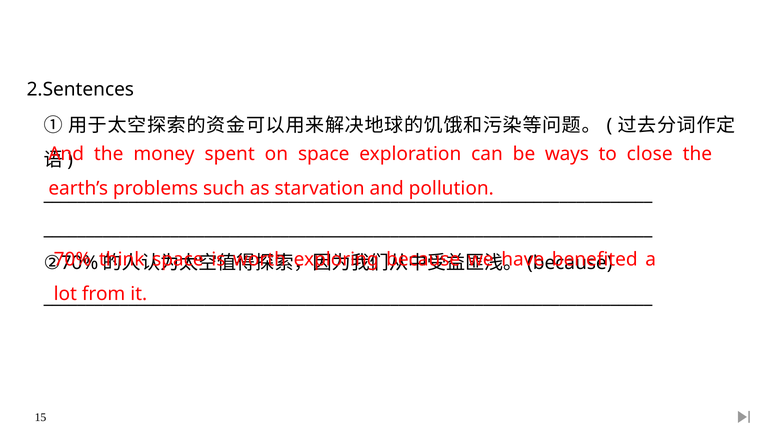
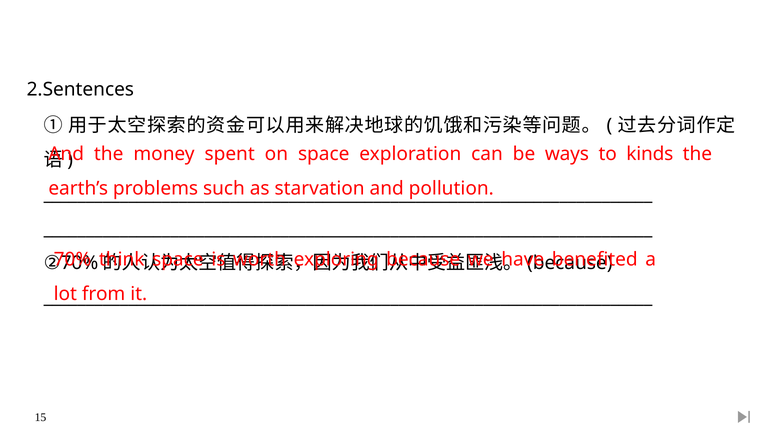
close: close -> kinds
